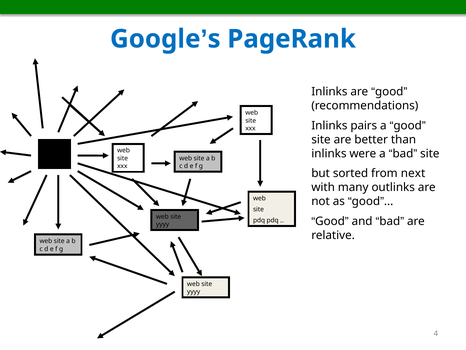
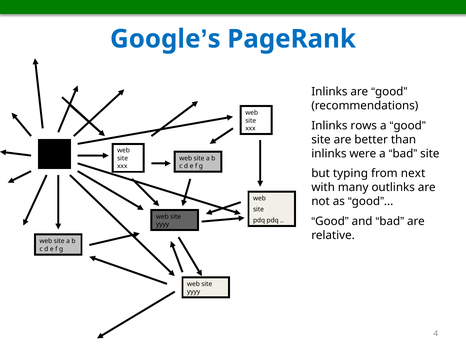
pairs: pairs -> rows
sorted: sorted -> typing
